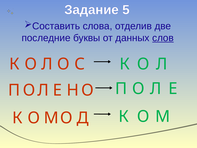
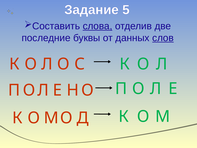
слова underline: none -> present
